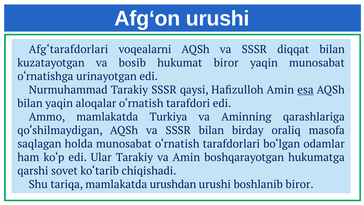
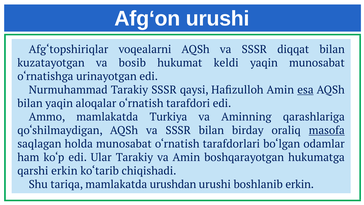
Afg‘tarafdorlari: Afg‘tarafdorlari -> Afg‘topshiriqlar
hukumat biror: biror -> keldi
masofa underline: none -> present
qarshi sovet: sovet -> erkin
boshlanib biror: biror -> erkin
